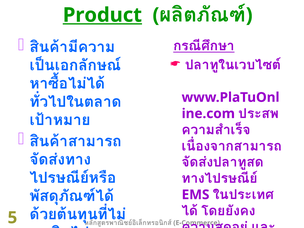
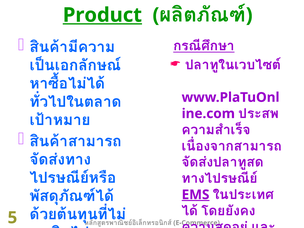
EMS underline: none -> present
